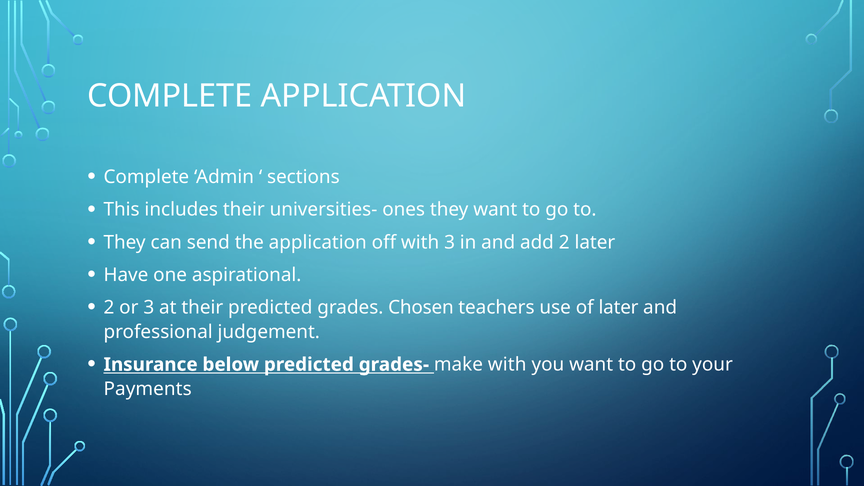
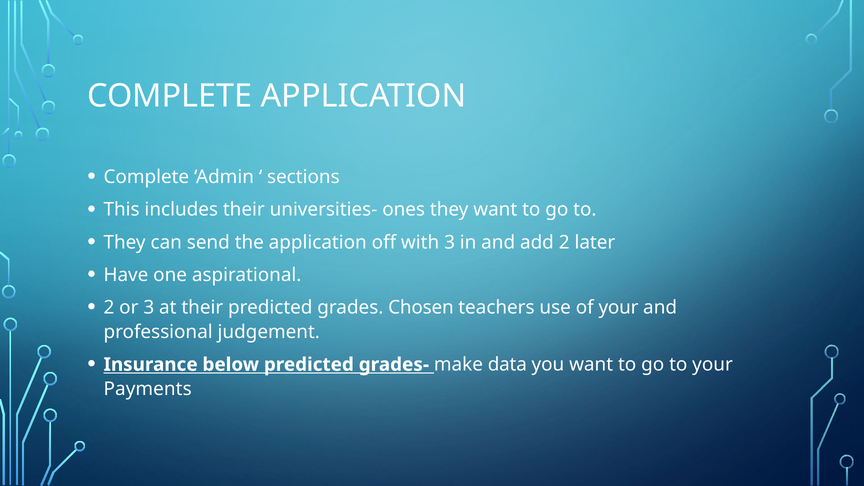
of later: later -> your
make with: with -> data
